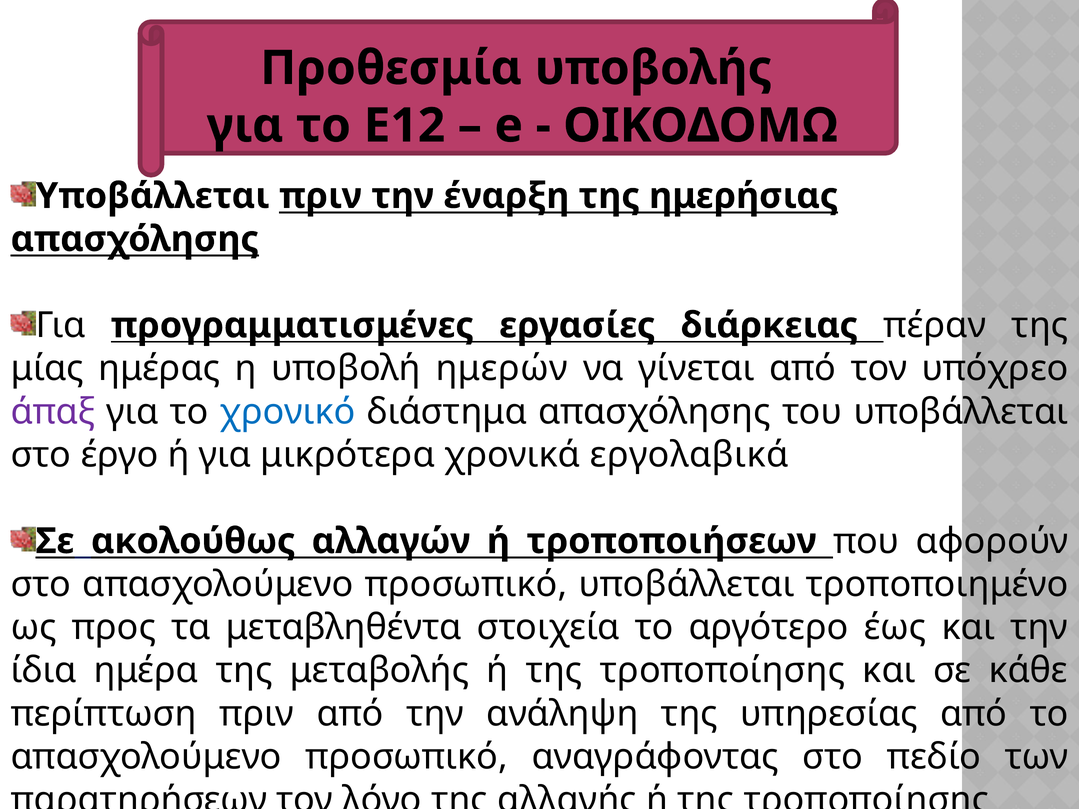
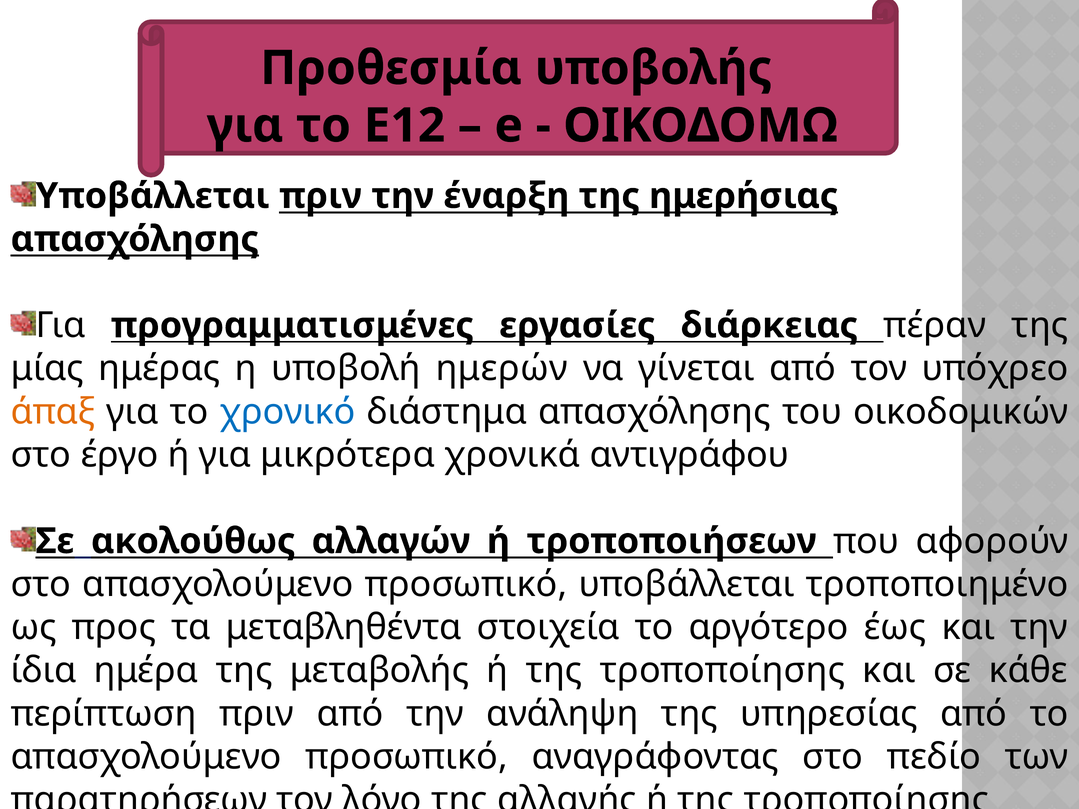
άπαξ colour: purple -> orange
του υποβάλλεται: υποβάλλεται -> οικοδομικών
εργολαβικά: εργολαβικά -> αντιγράφου
